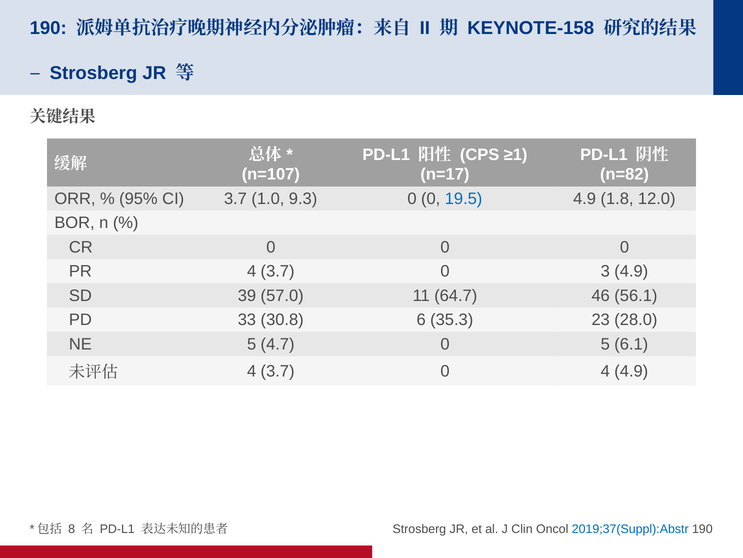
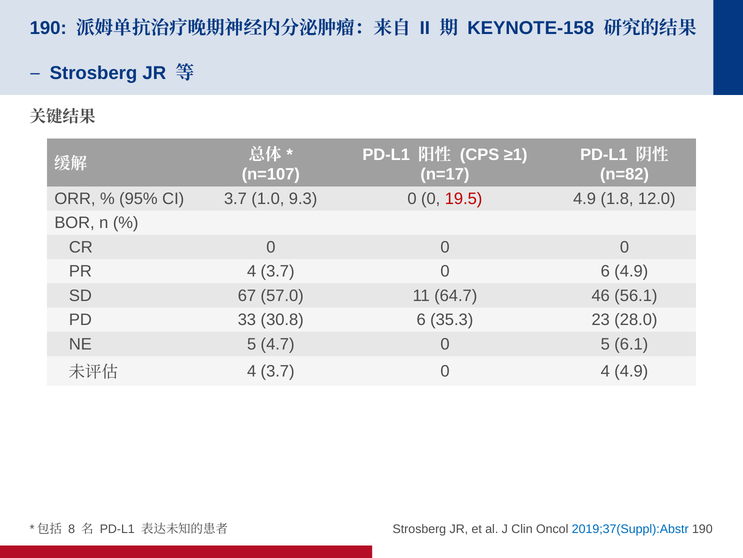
19.5 colour: blue -> red
0 3: 3 -> 6
39: 39 -> 67
